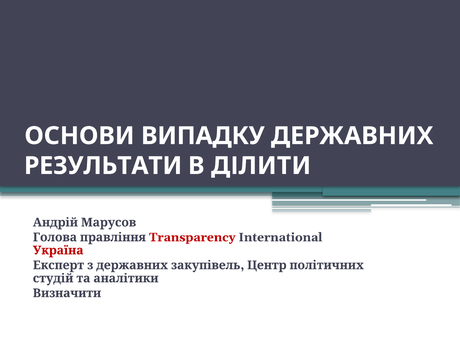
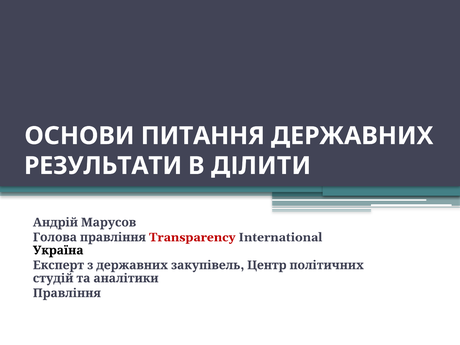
ВИПАДКУ: ВИПАДКУ -> ПИТАННЯ
Україна colour: red -> black
Визначити at (67, 293): Визначити -> Правління
